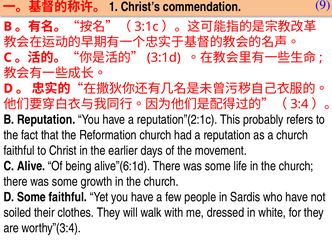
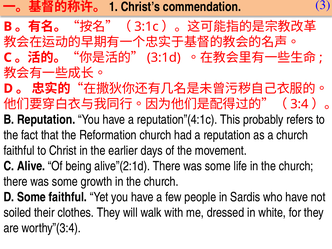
9: 9 -> 3
reputation”(2:1c: reputation”(2:1c -> reputation”(4:1c
alive”(6:1d: alive”(6:1d -> alive”(2:1d
